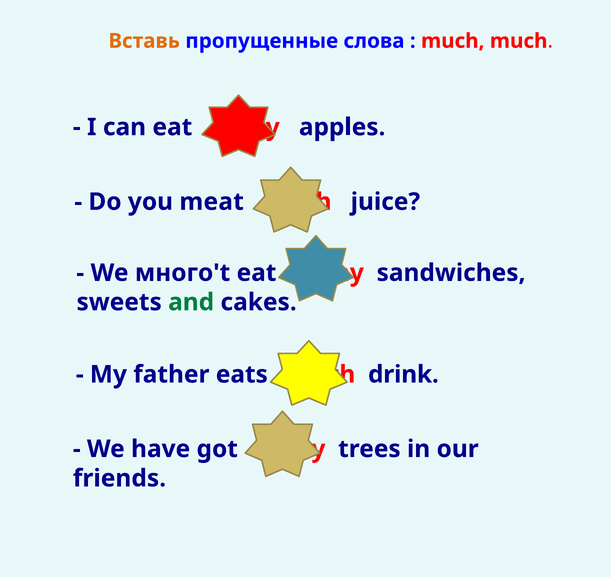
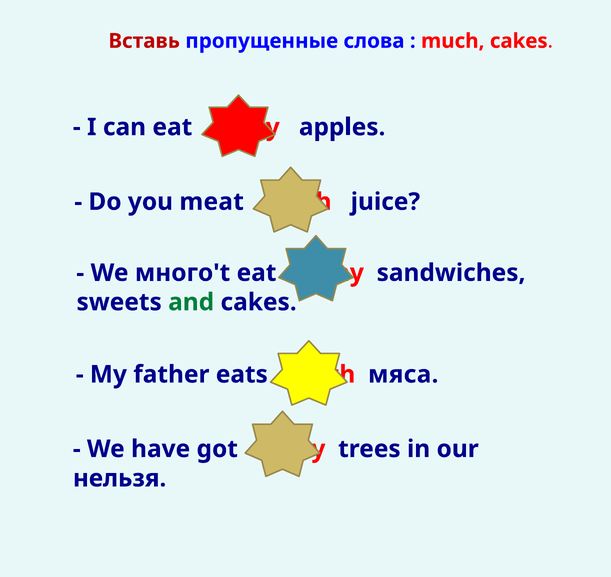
Вставь colour: orange -> red
much much: much -> cakes
drink: drink -> мяса
friends: friends -> нельзя
